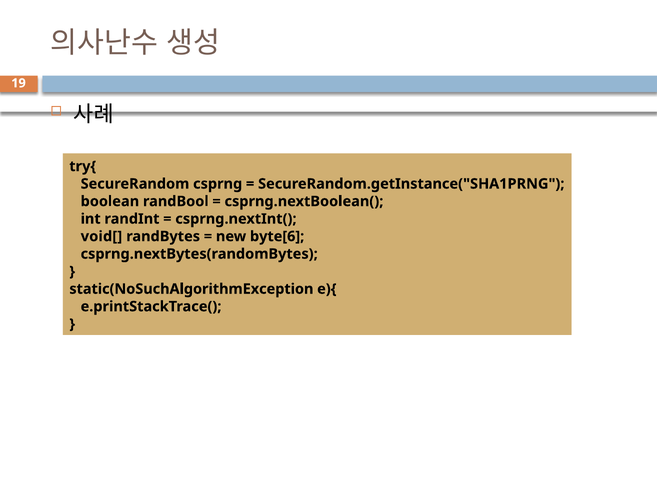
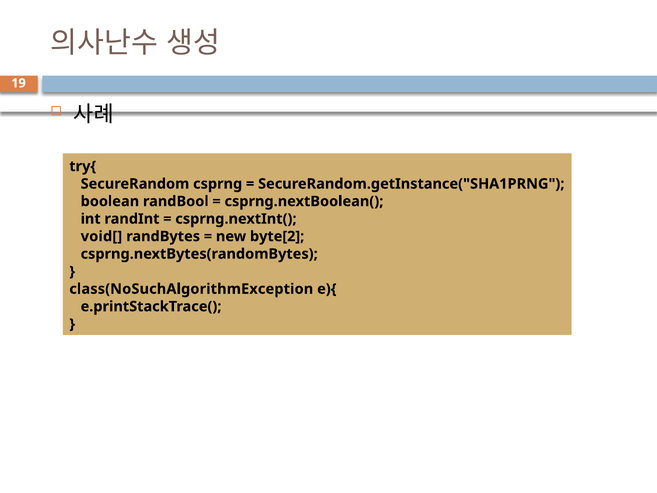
byte[6: byte[6 -> byte[2
static(NoSuchAlgorithmException: static(NoSuchAlgorithmException -> class(NoSuchAlgorithmException
